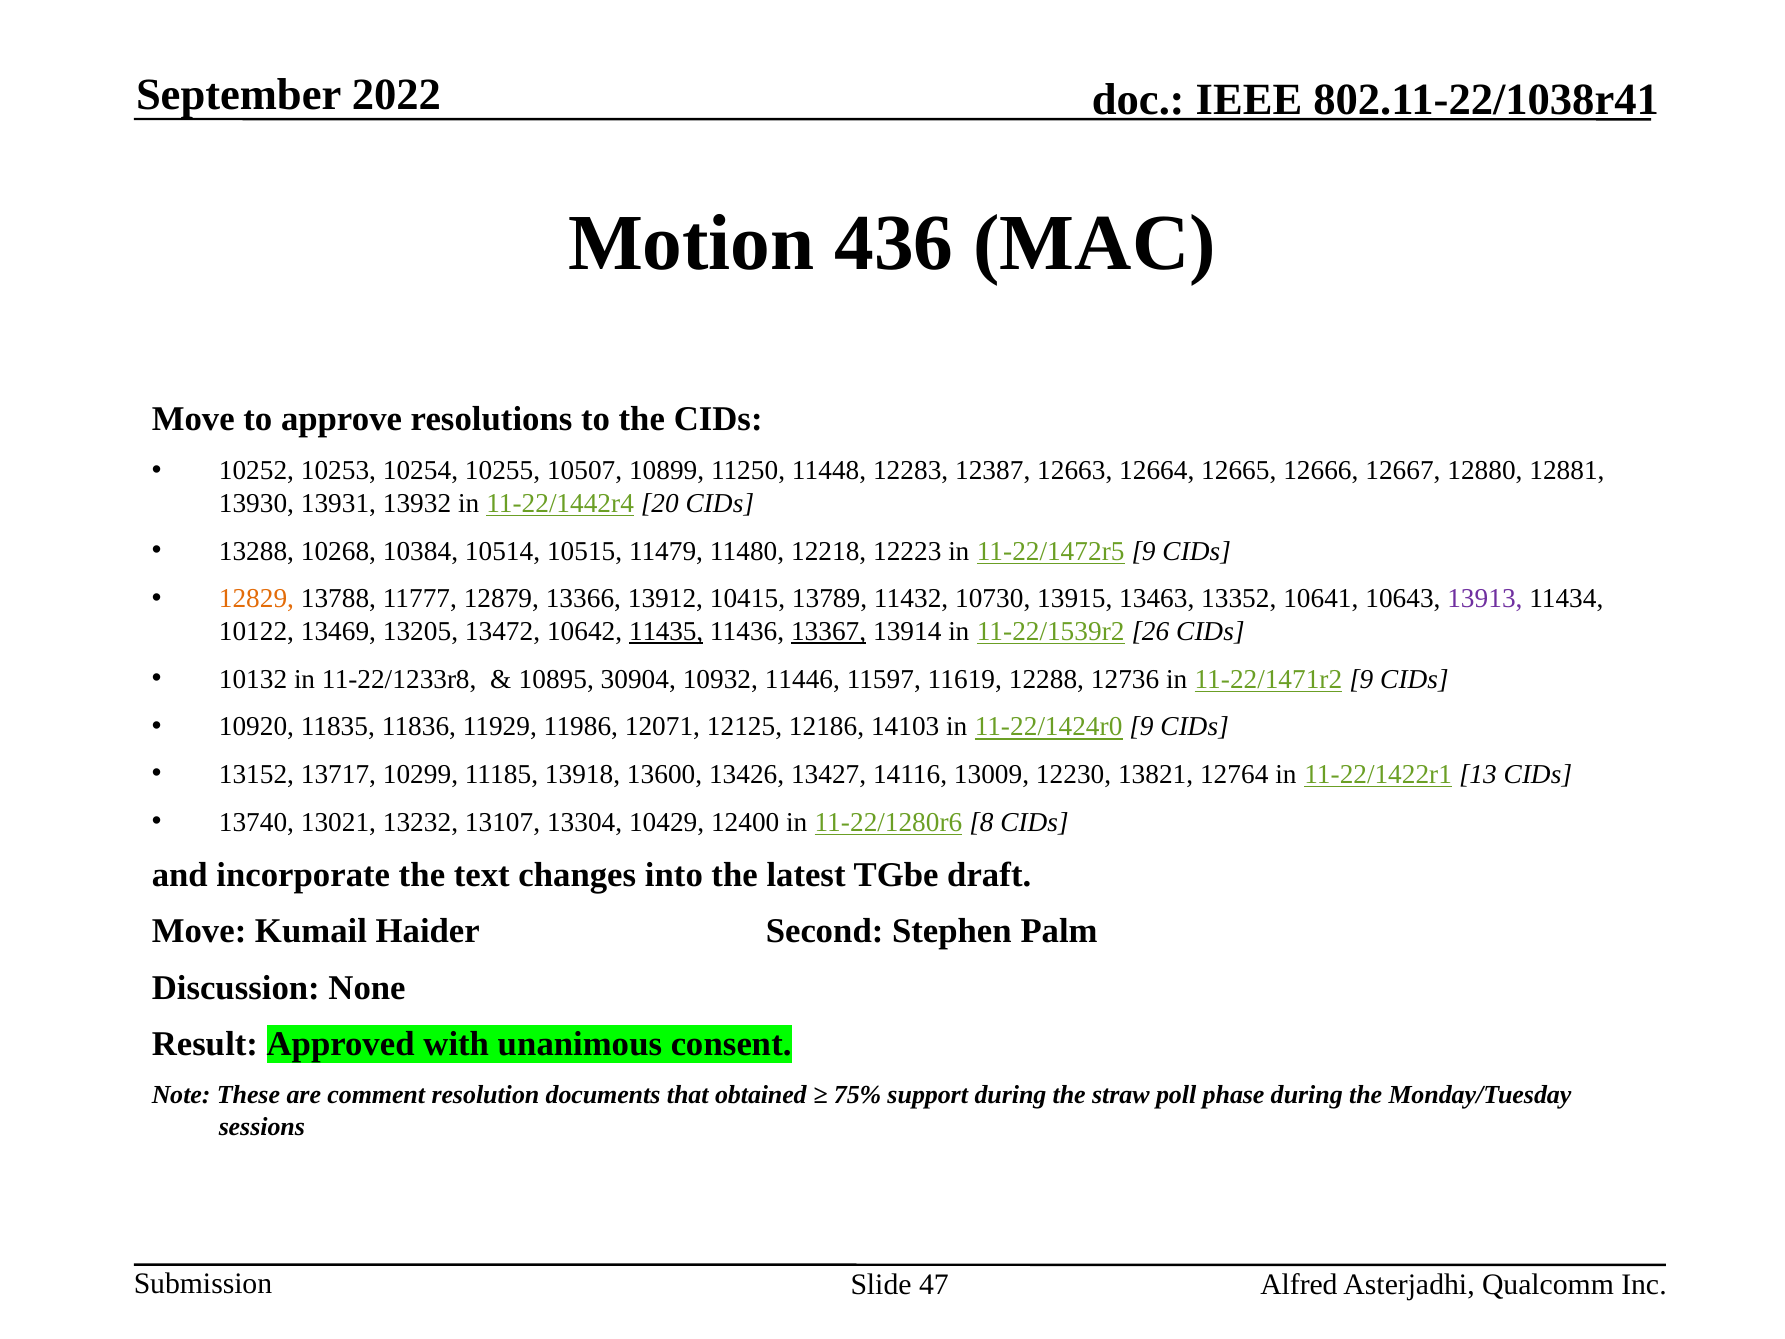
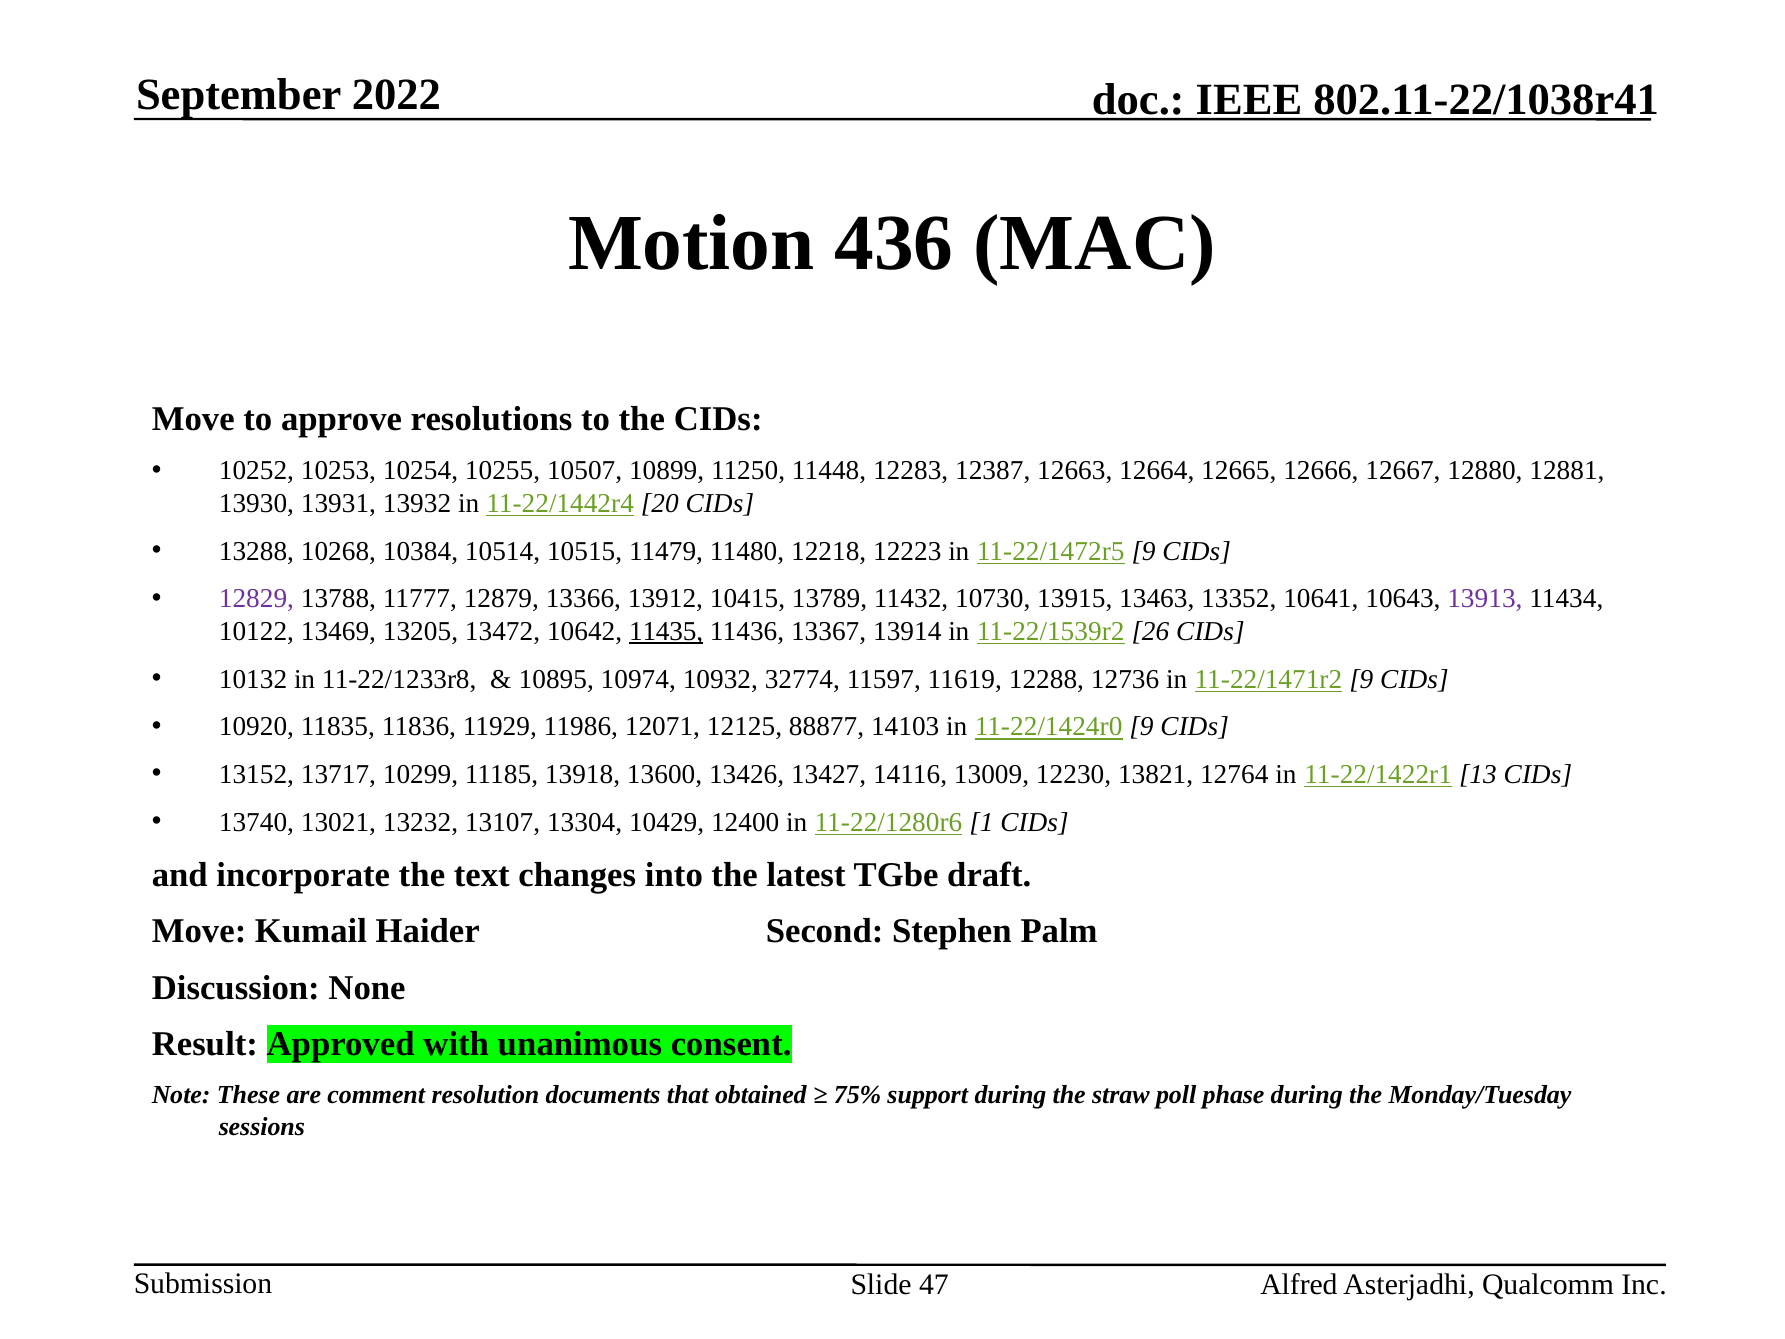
12829 colour: orange -> purple
13367 underline: present -> none
30904: 30904 -> 10974
11446: 11446 -> 32774
12186: 12186 -> 88877
8: 8 -> 1
